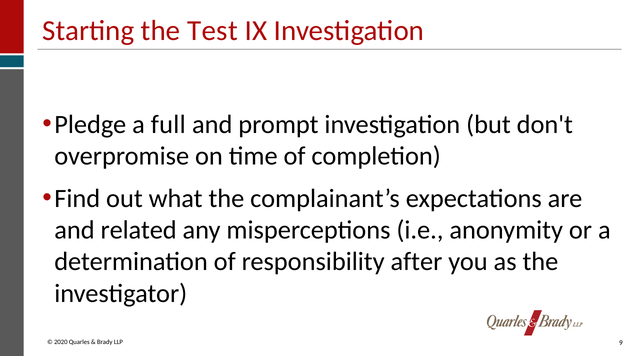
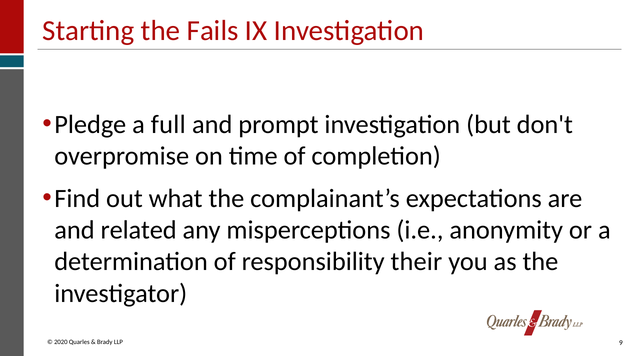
Test: Test -> Fails
after: after -> their
